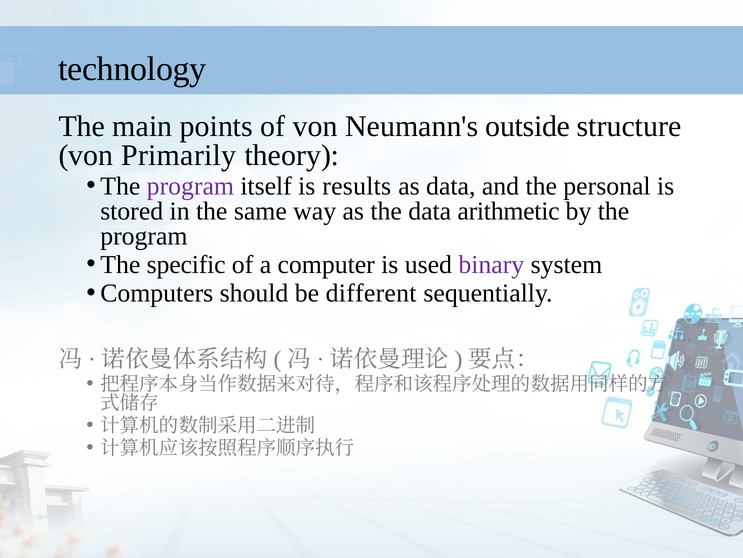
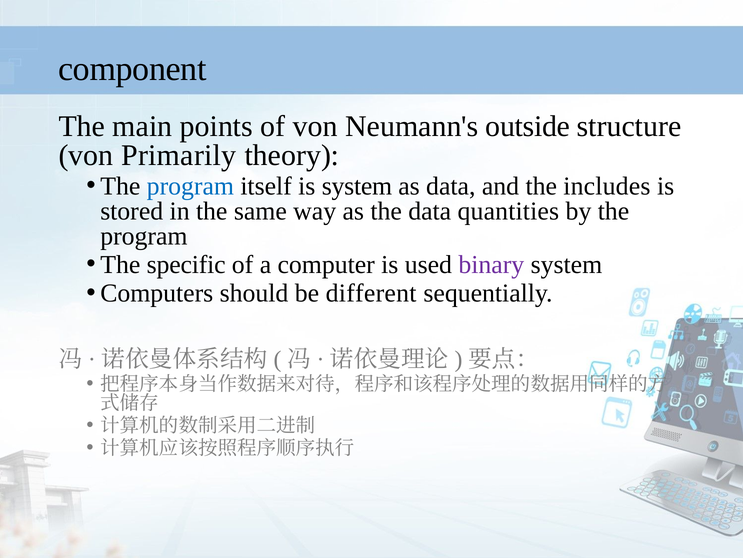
technology: technology -> component
program at (190, 186) colour: purple -> blue
is results: results -> system
personal: personal -> includes
arithmetic: arithmetic -> quantities
